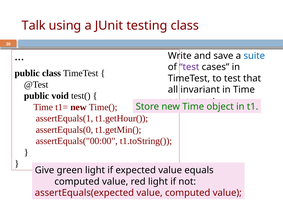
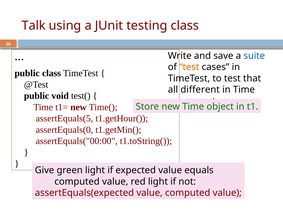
test at (189, 67) colour: purple -> orange
invariant: invariant -> different
assertEquals(1: assertEquals(1 -> assertEquals(5
